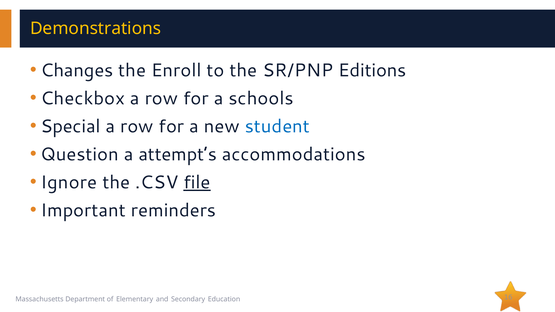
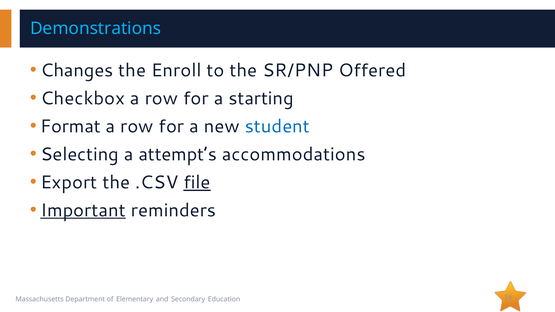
Demonstrations colour: yellow -> light blue
Editions: Editions -> Offered
schools: schools -> starting
Special: Special -> Format
Question: Question -> Selecting
Ignore: Ignore -> Export
Important underline: none -> present
